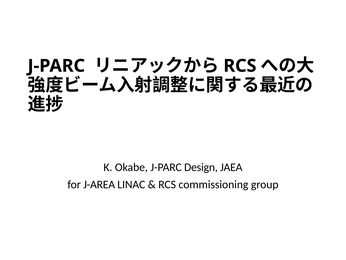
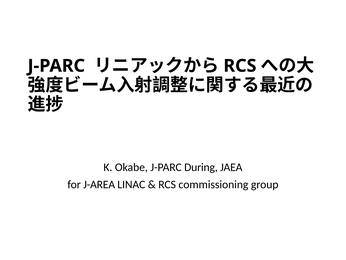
Design: Design -> During
